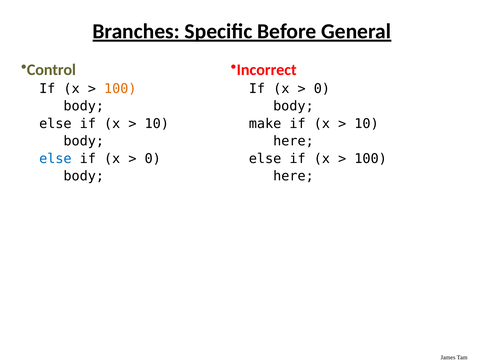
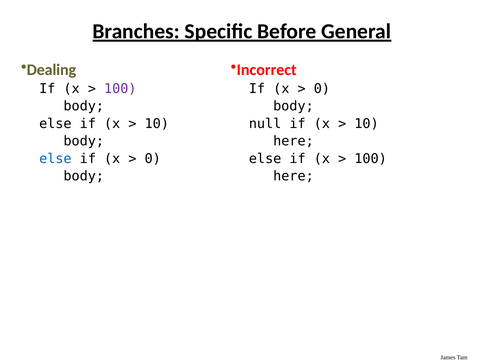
Control: Control -> Dealing
100 at (120, 89) colour: orange -> purple
make: make -> null
